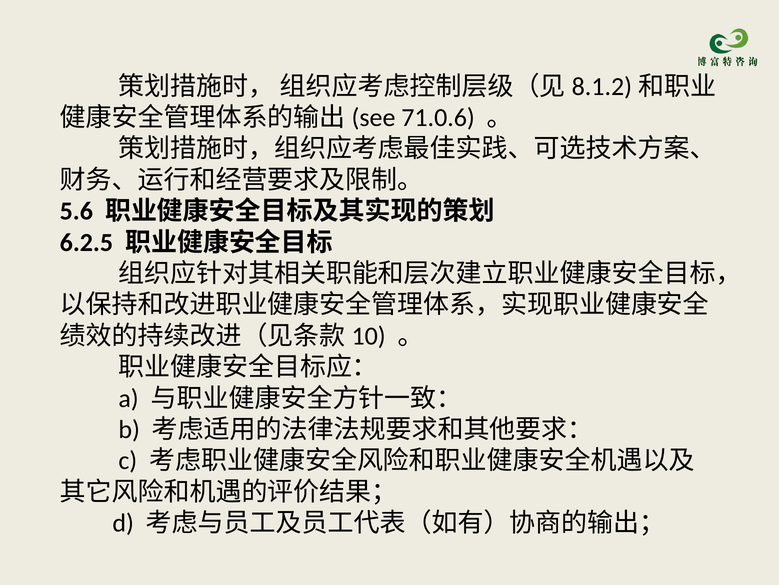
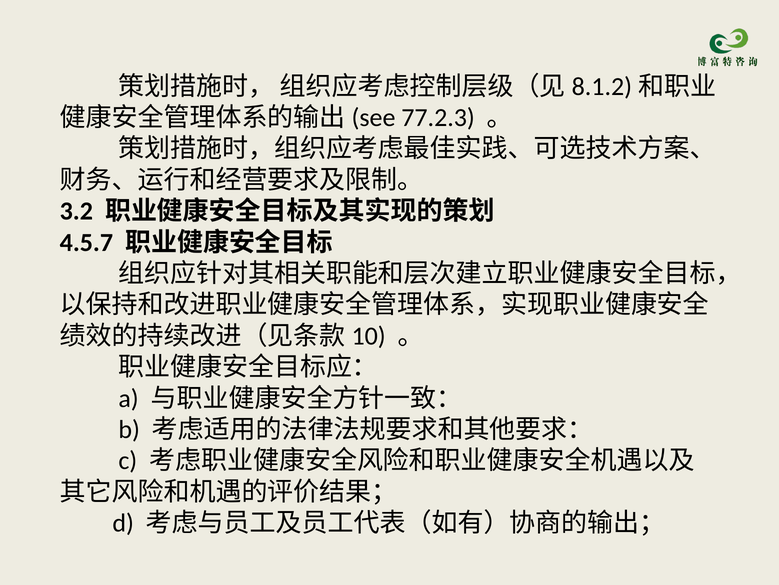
71.0.6: 71.0.6 -> 77.2.3
5.6: 5.6 -> 3.2
6.2.5: 6.2.5 -> 4.5.7
